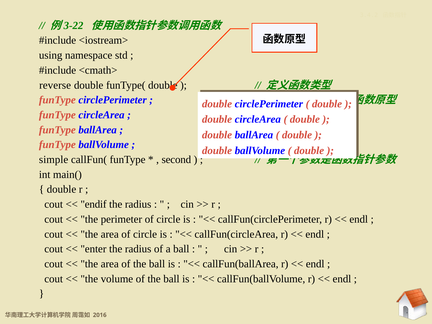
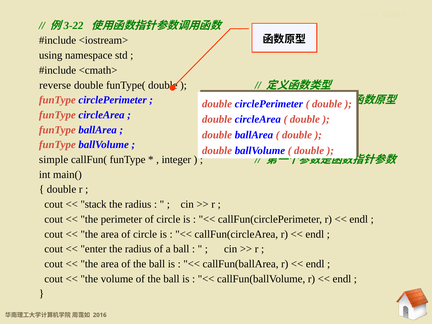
second: second -> integer
endif: endif -> stack
